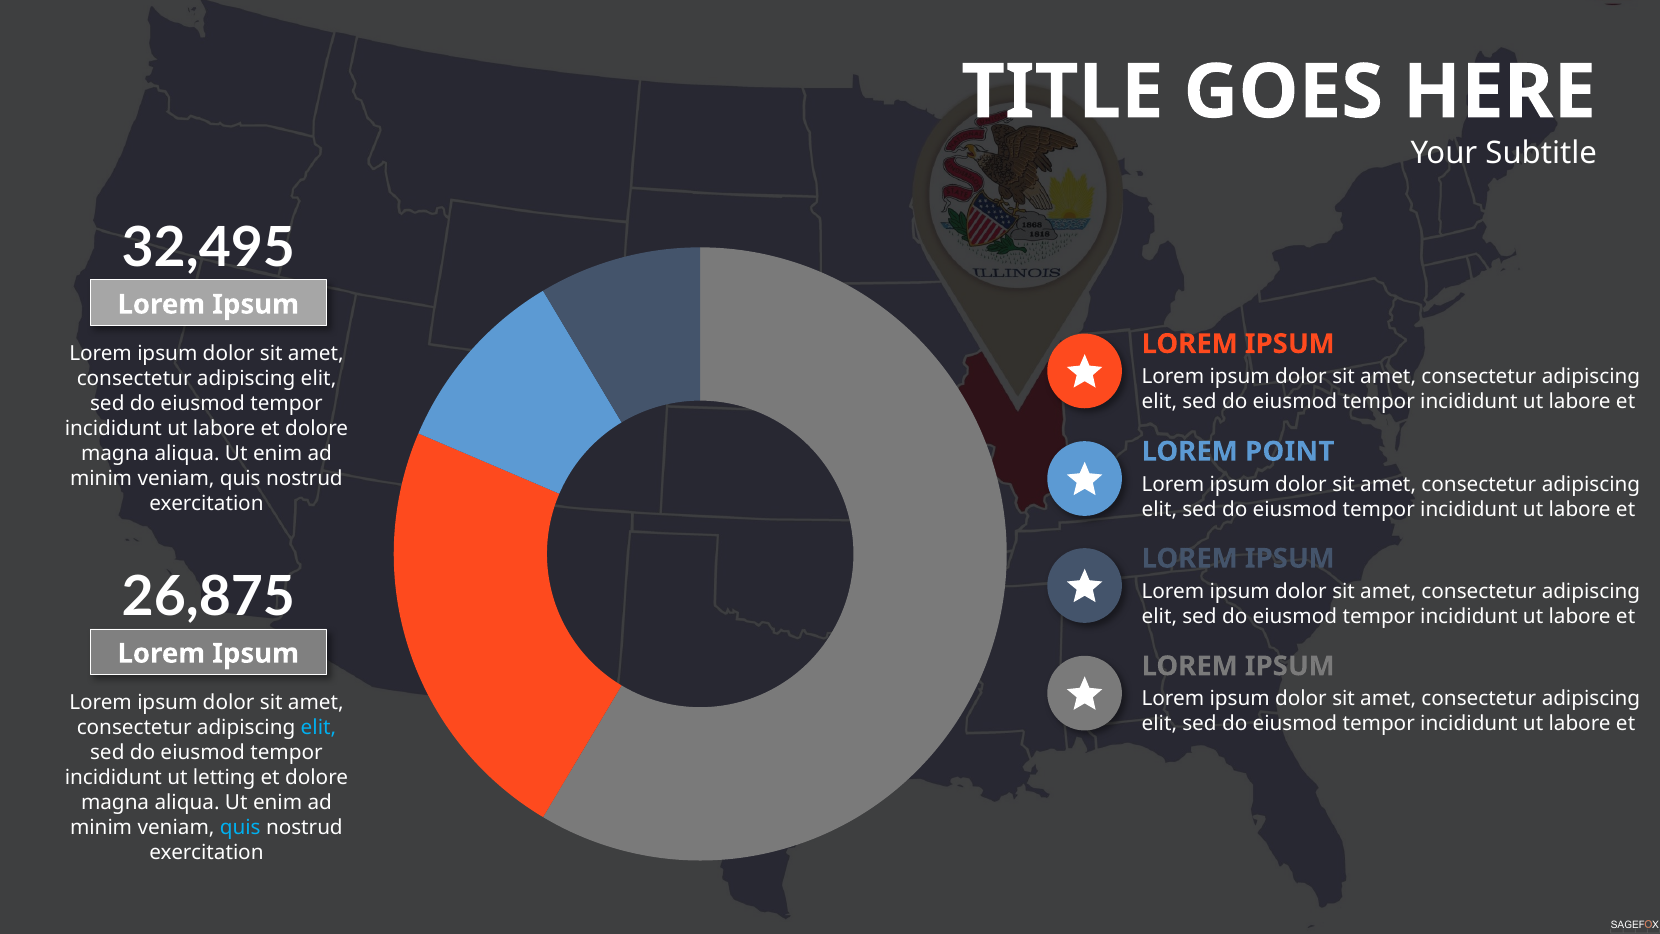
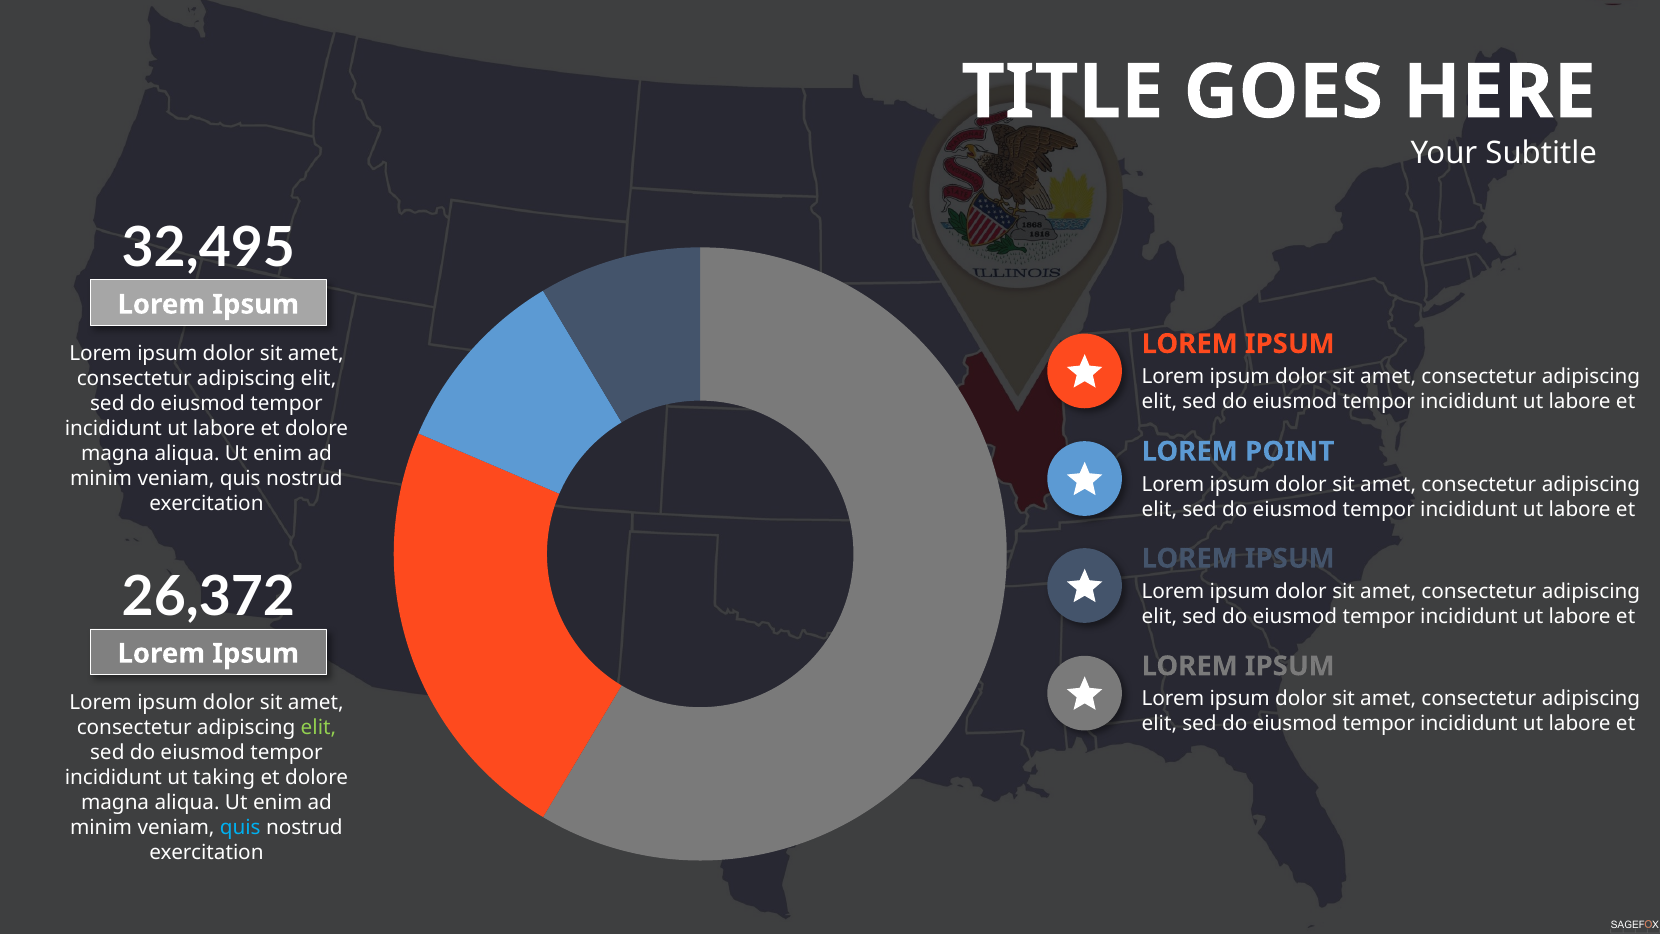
26,875: 26,875 -> 26,372
elit at (319, 728) colour: light blue -> light green
letting: letting -> taking
